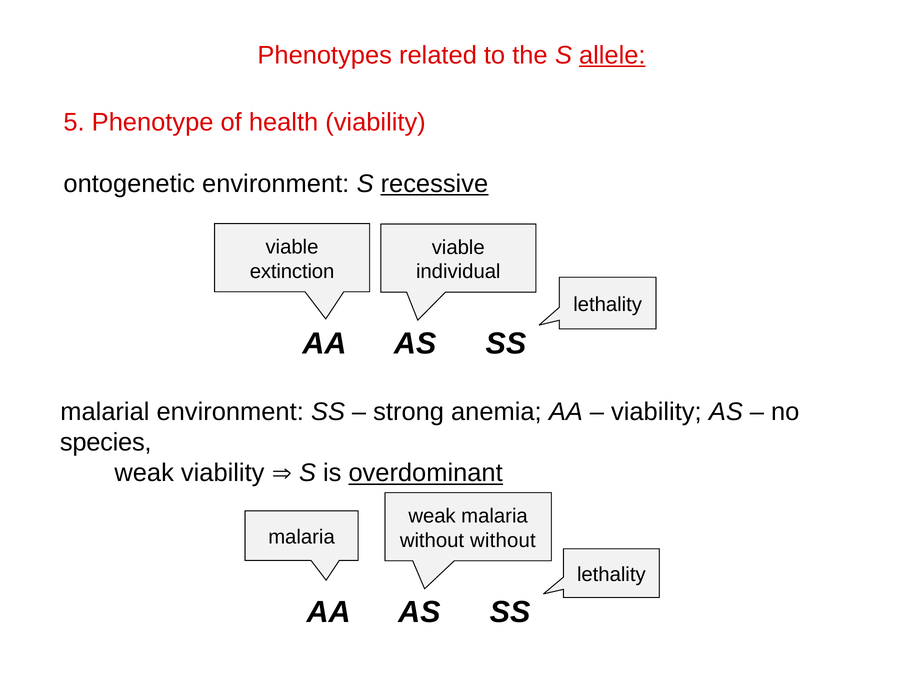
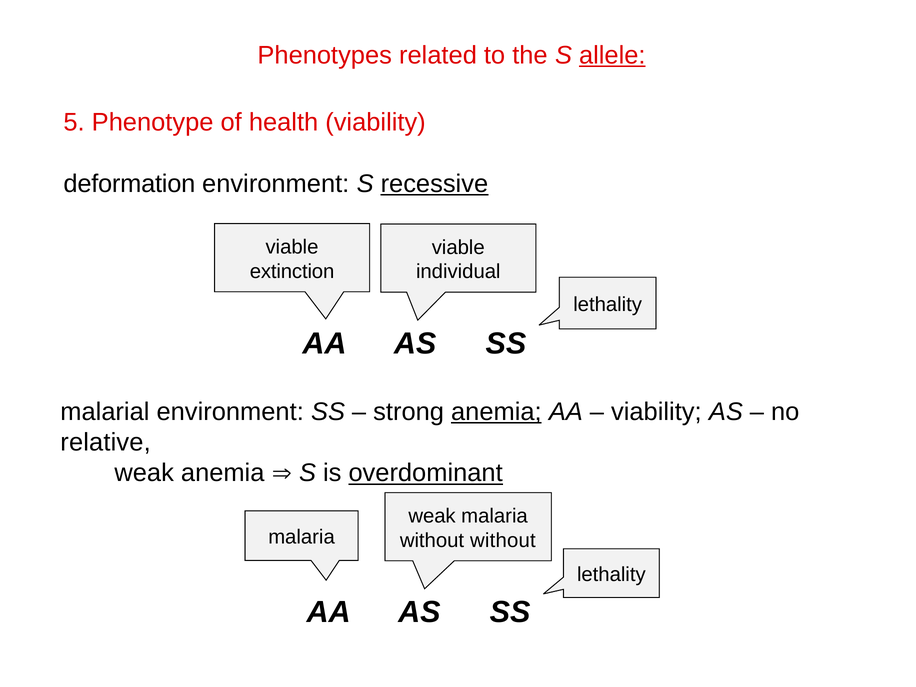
ontogenetic: ontogenetic -> deformation
anemia at (496, 412) underline: none -> present
species: species -> relative
weak viability: viability -> anemia
